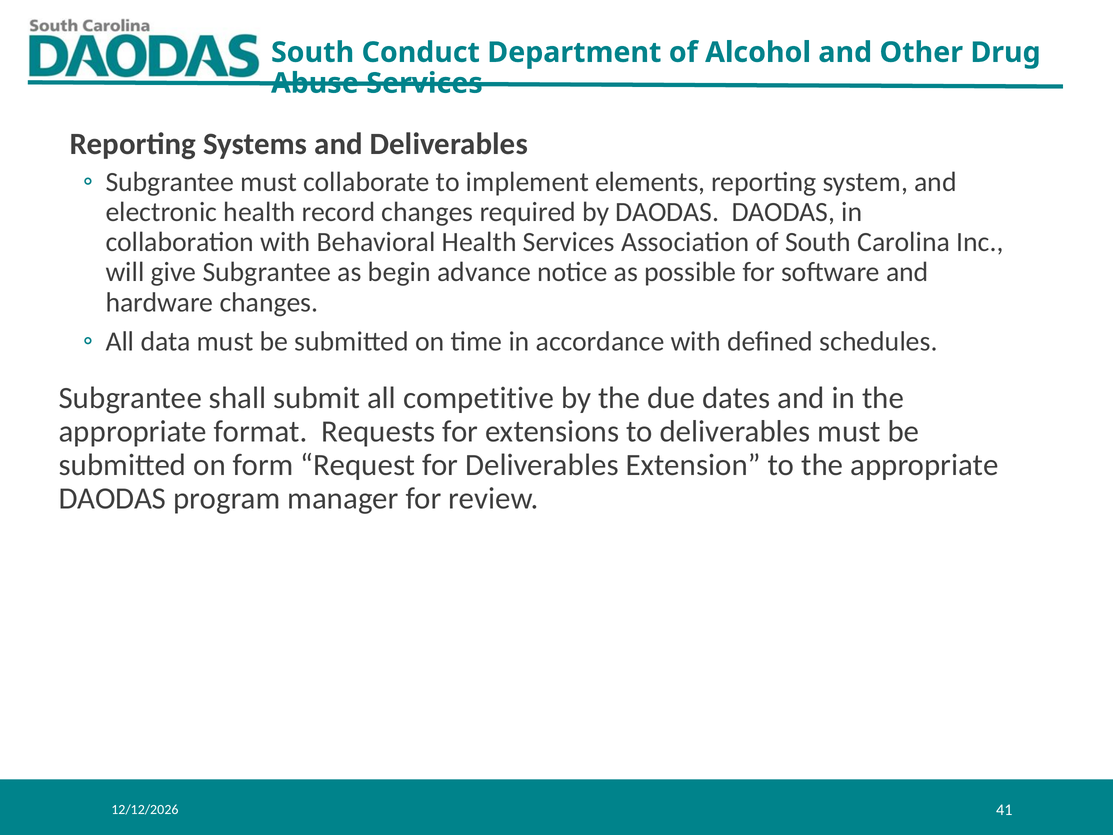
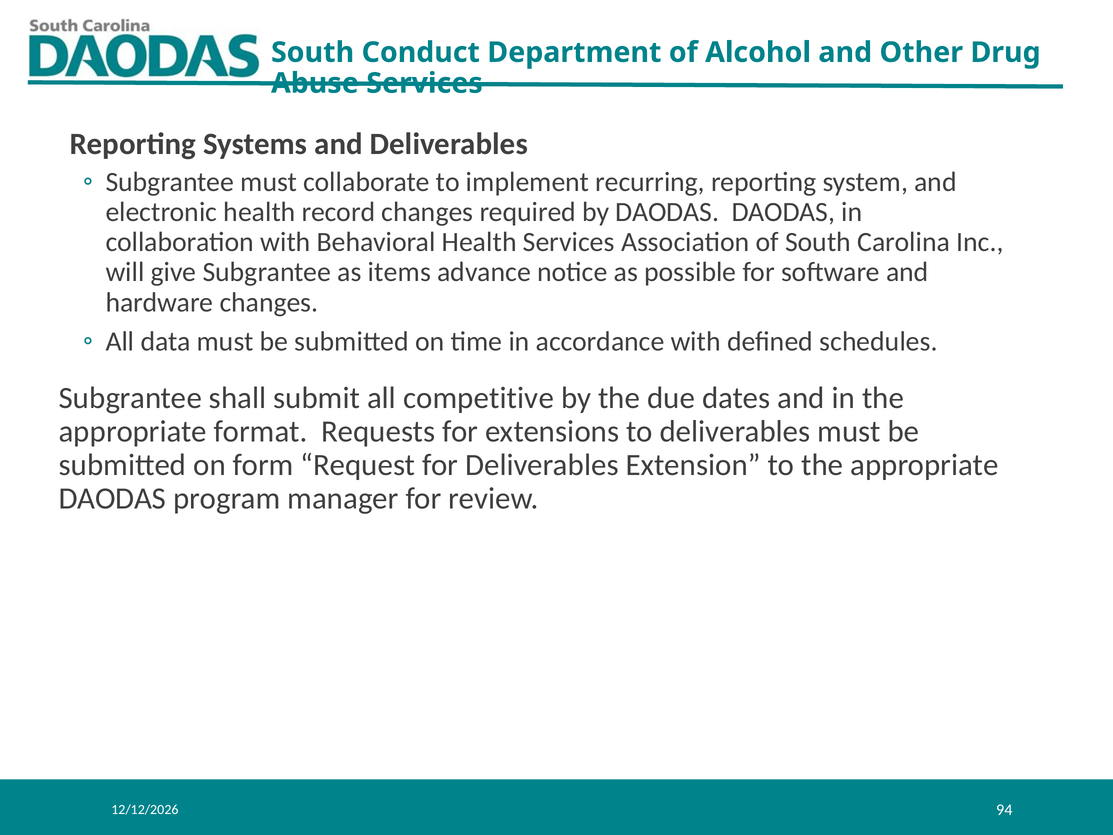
elements: elements -> recurring
begin: begin -> items
41: 41 -> 94
